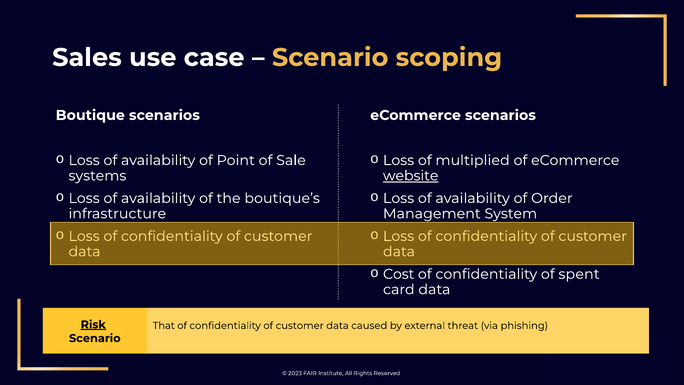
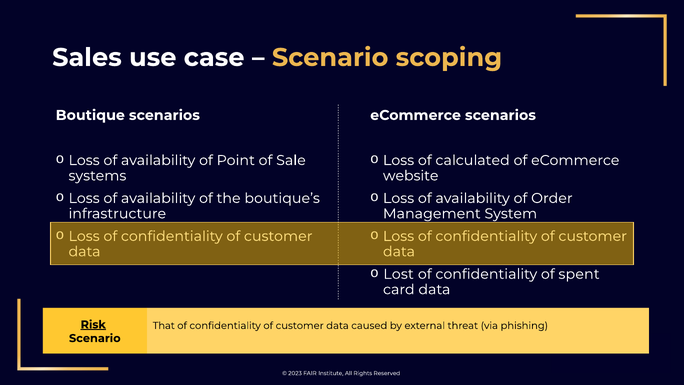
multiplied: multiplied -> calculated
website underline: present -> none
Cost: Cost -> Lost
